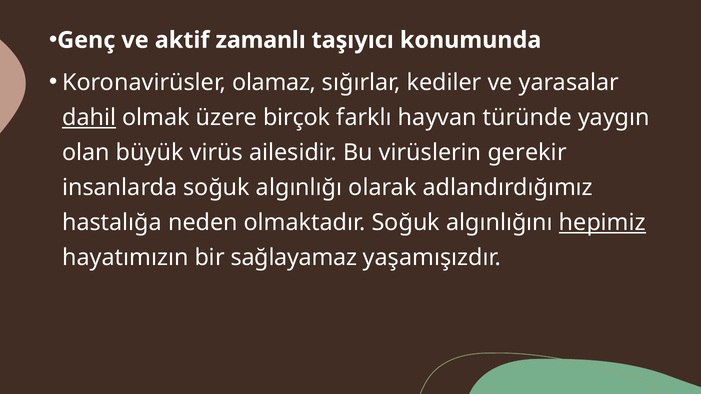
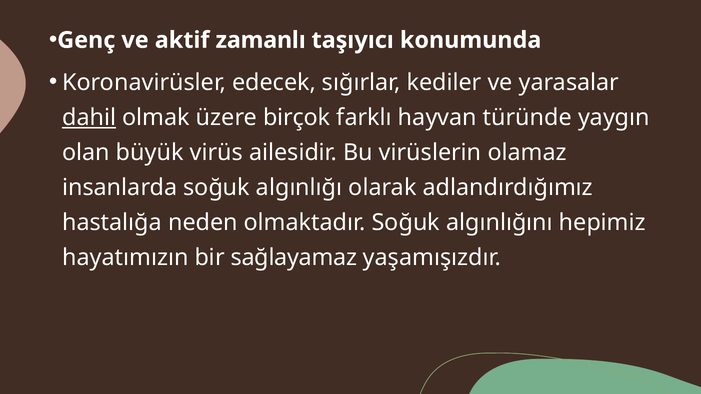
olamaz: olamaz -> edecek
gerekir: gerekir -> olamaz
hepimiz underline: present -> none
